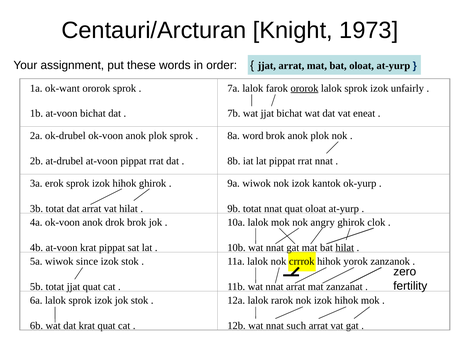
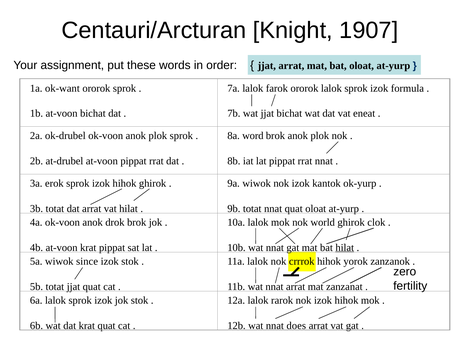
1973: 1973 -> 1907
ororok at (304, 88) underline: present -> none
unfairly: unfairly -> formula
angry: angry -> world
such: such -> does
